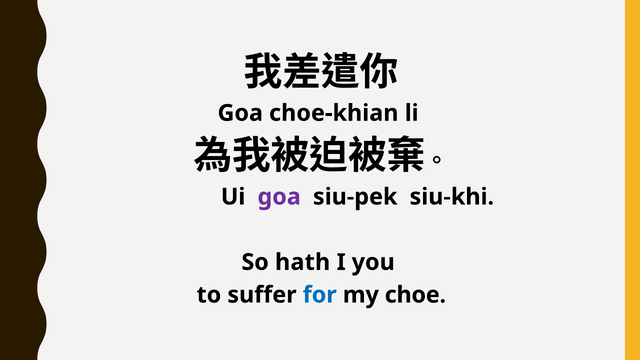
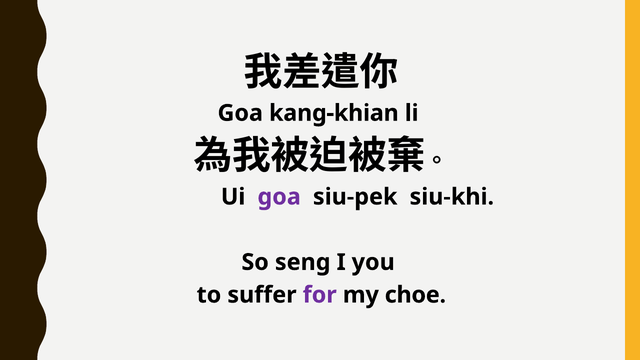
choe-khian: choe-khian -> kang-khian
hath: hath -> seng
for colour: blue -> purple
